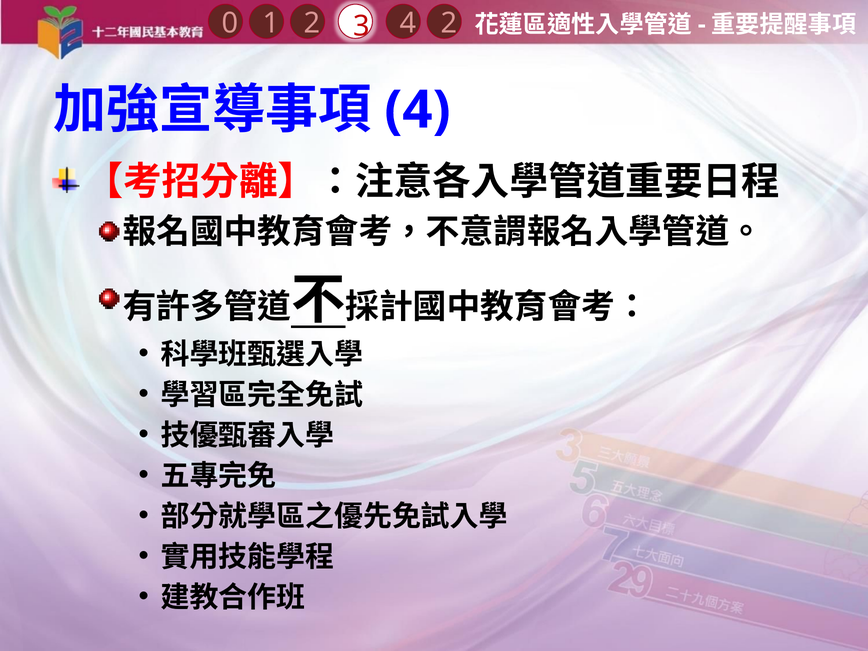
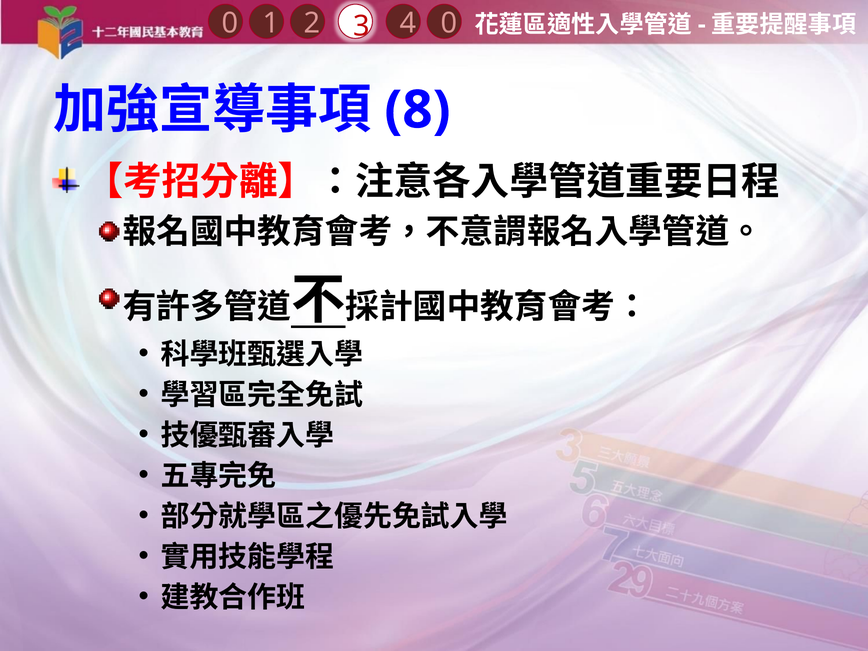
4 2: 2 -> 0
4 at (417, 110): 4 -> 8
